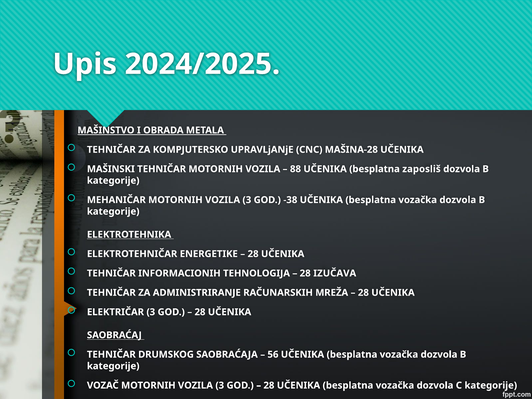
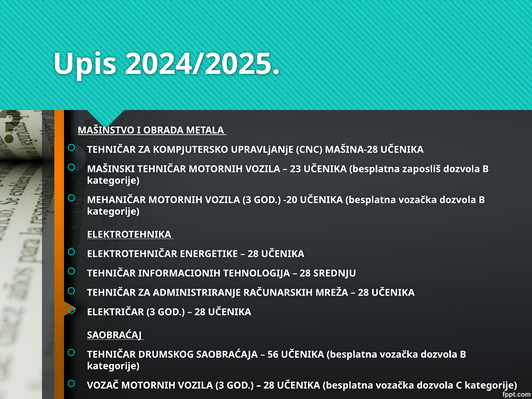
88: 88 -> 23
-38: -38 -> -20
IZUČAVA: IZUČAVA -> SREDNJU
